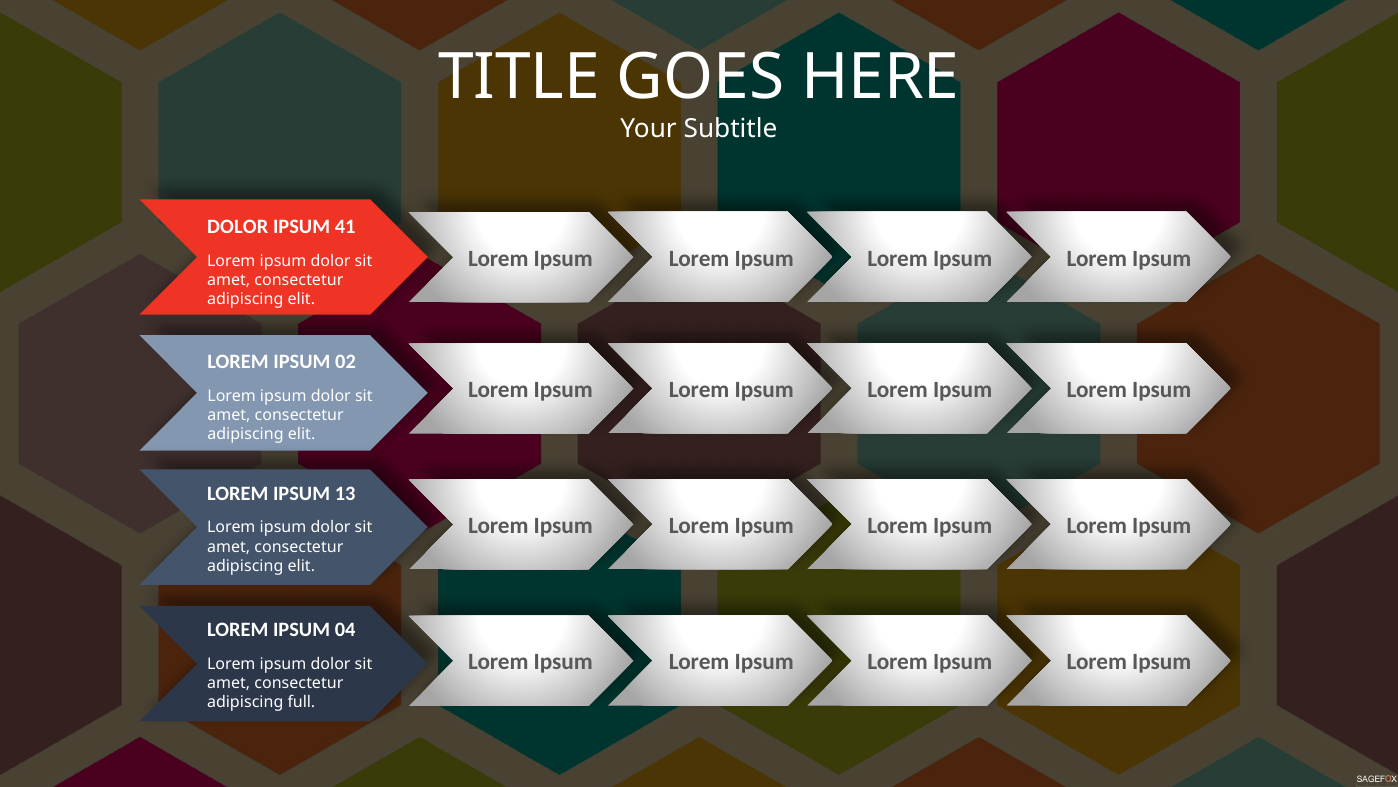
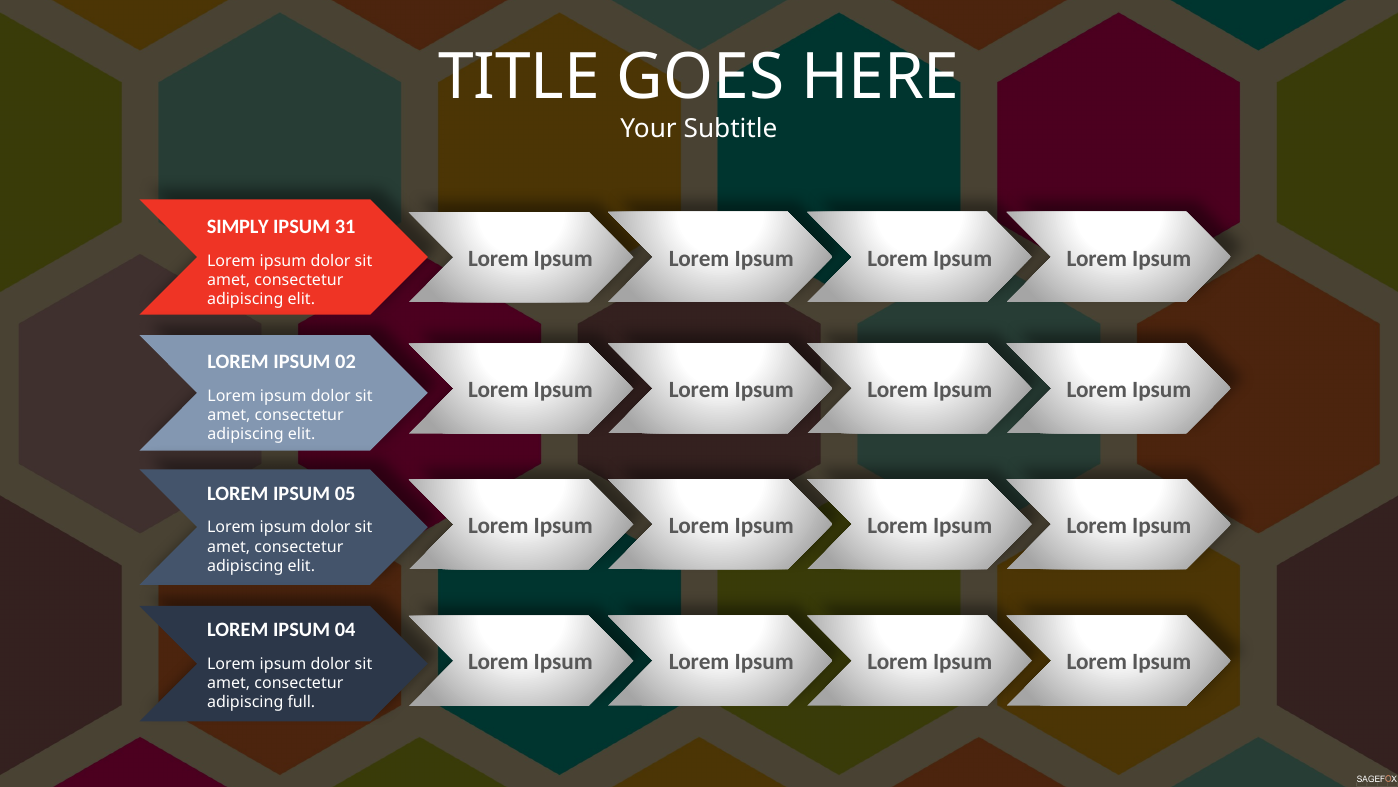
DOLOR at (238, 227): DOLOR -> SIMPLY
41: 41 -> 31
13: 13 -> 05
